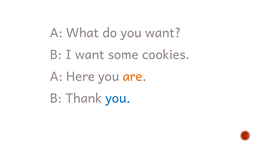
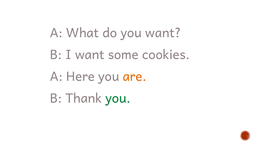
you at (118, 99) colour: blue -> green
